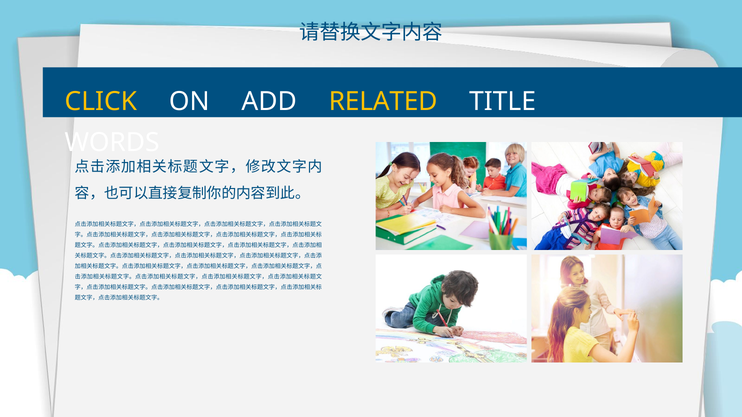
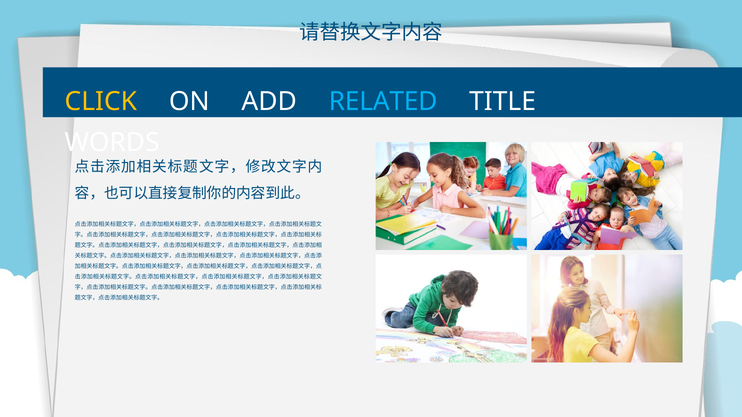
RELATED colour: yellow -> light blue
